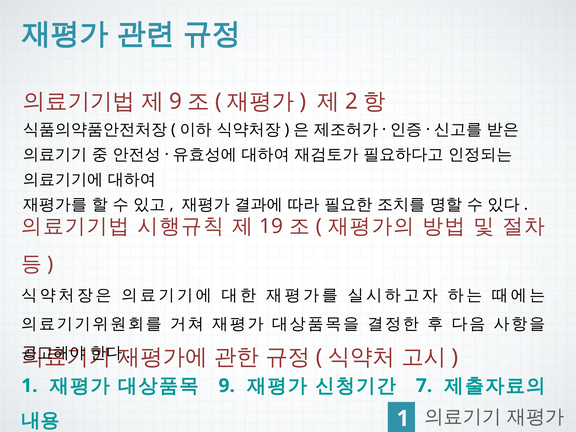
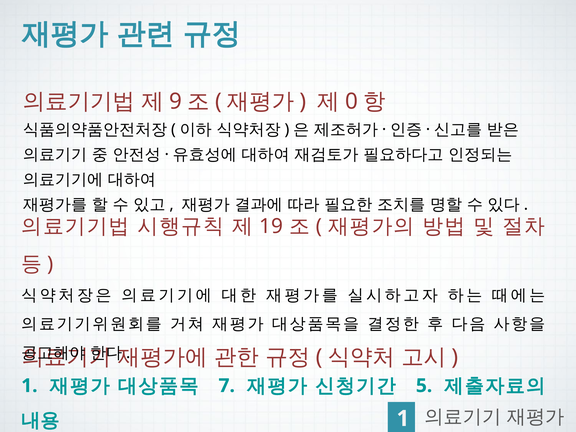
2: 2 -> 0
9 at (227, 386): 9 -> 7
7: 7 -> 5
